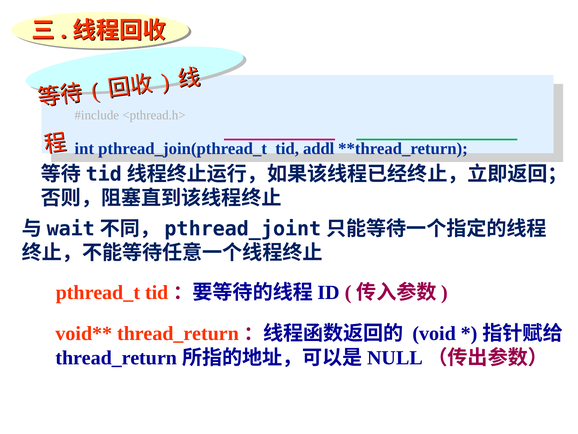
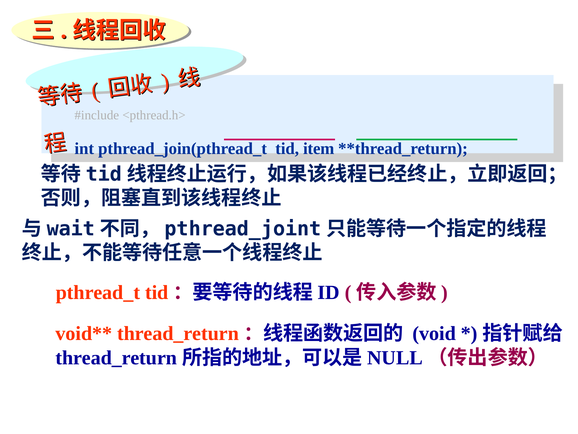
addl: addl -> item
